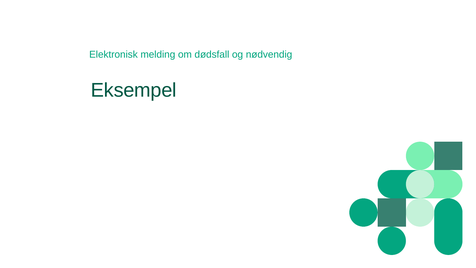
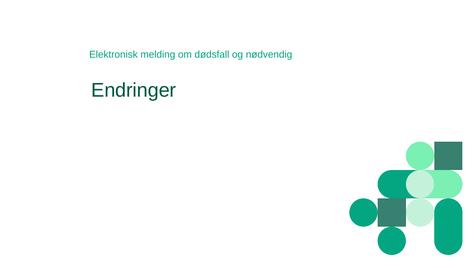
Eksempel: Eksempel -> Endringer
